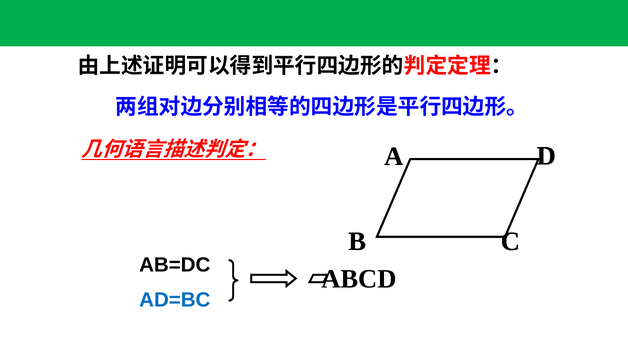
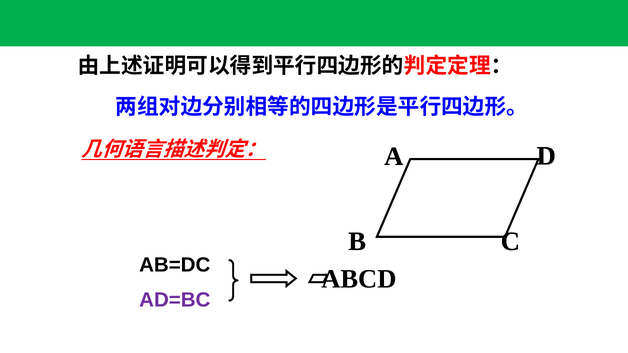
AD=BC colour: blue -> purple
